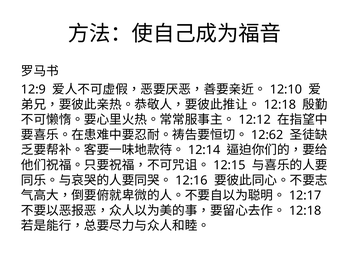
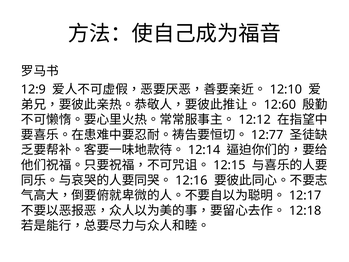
12:18 at (280, 105): 12:18 -> 12:60
12:62: 12:62 -> 12:77
